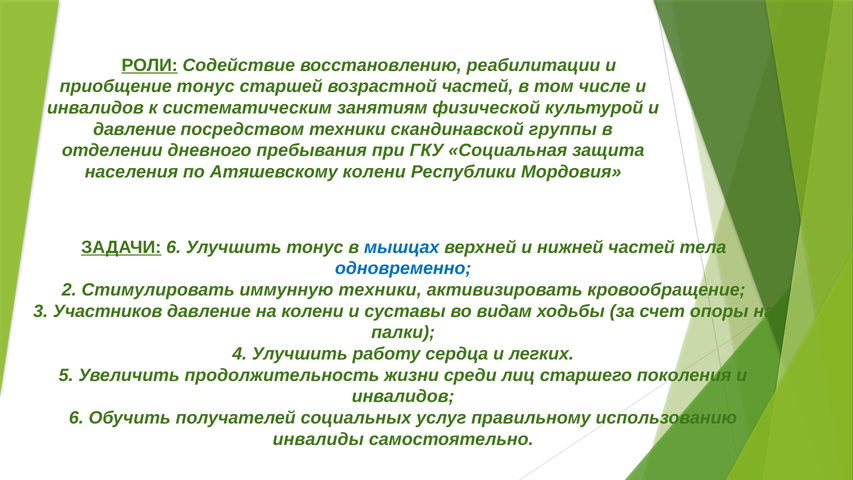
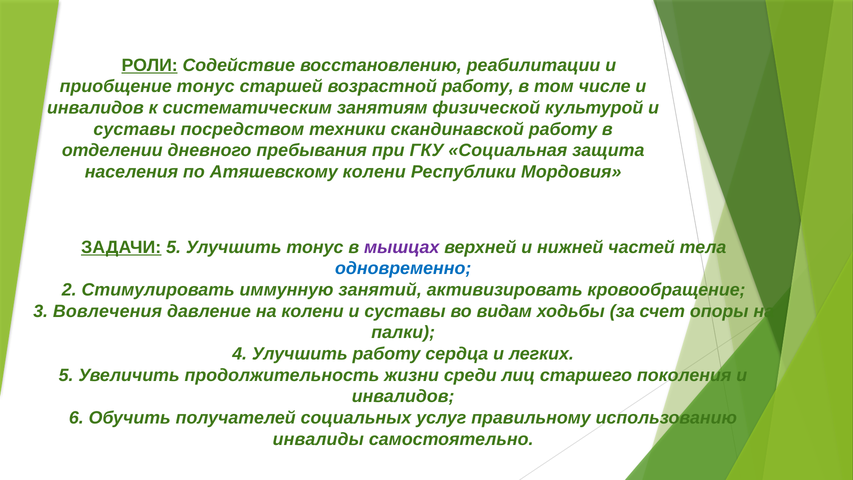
возрастной частей: частей -> работу
давление at (135, 129): давление -> суставы
скандинавской группы: группы -> работу
ЗАДАЧИ 6: 6 -> 5
мышцах colour: blue -> purple
иммунную техники: техники -> занятий
Участников: Участников -> Вовлечения
